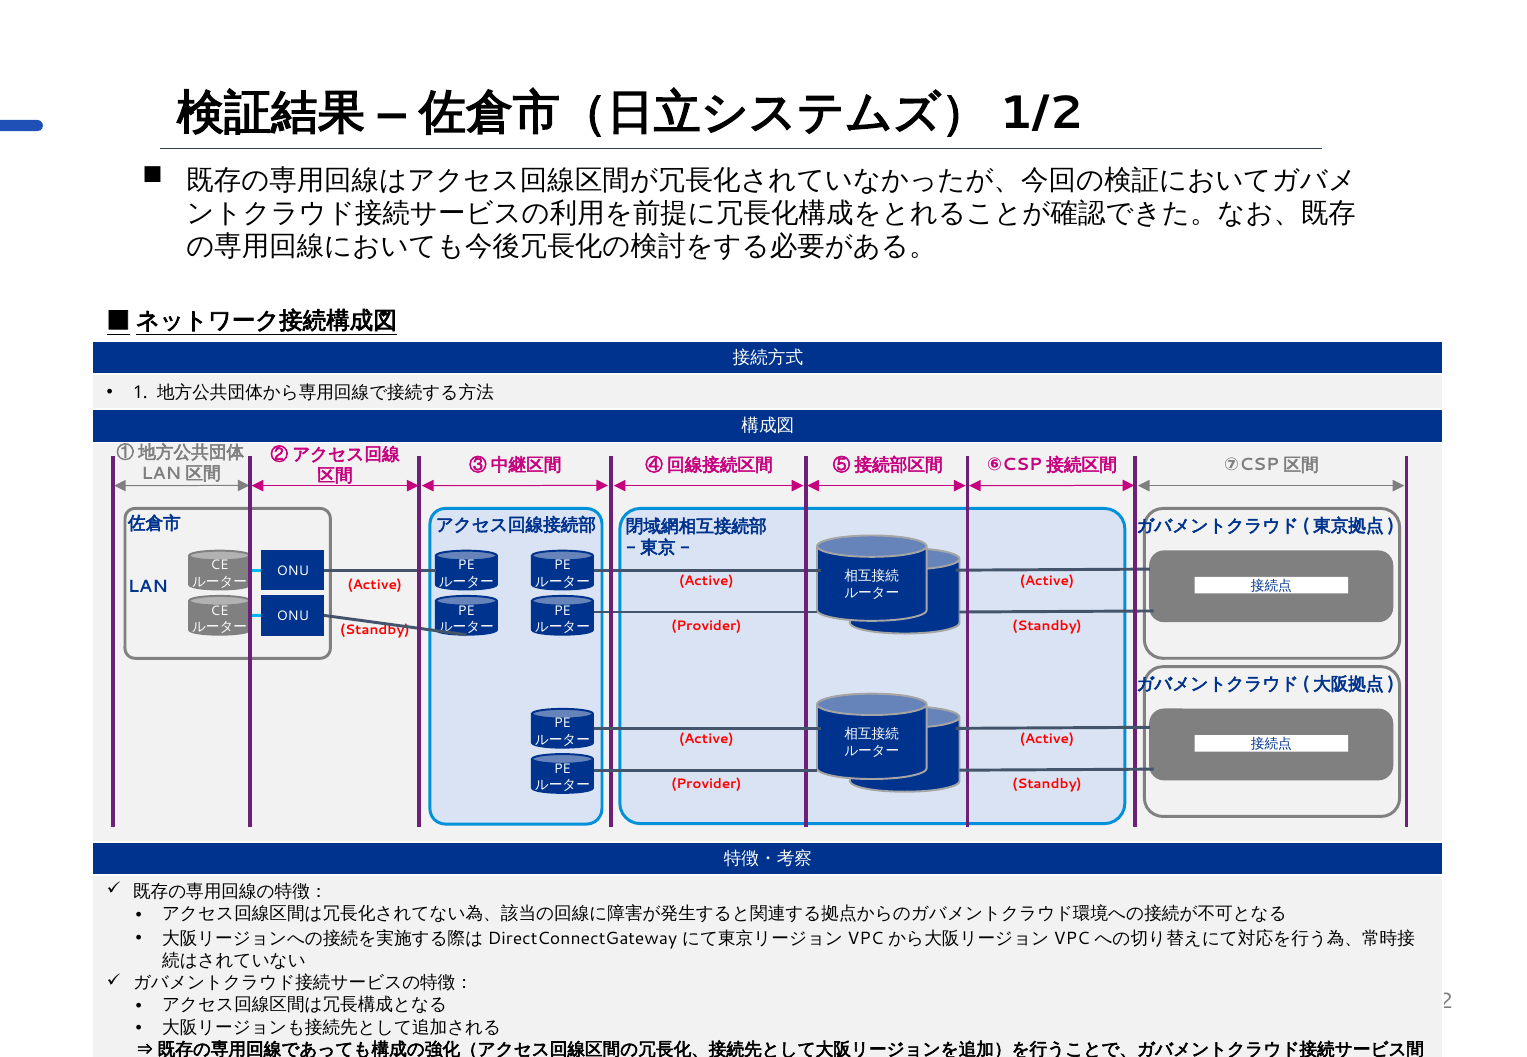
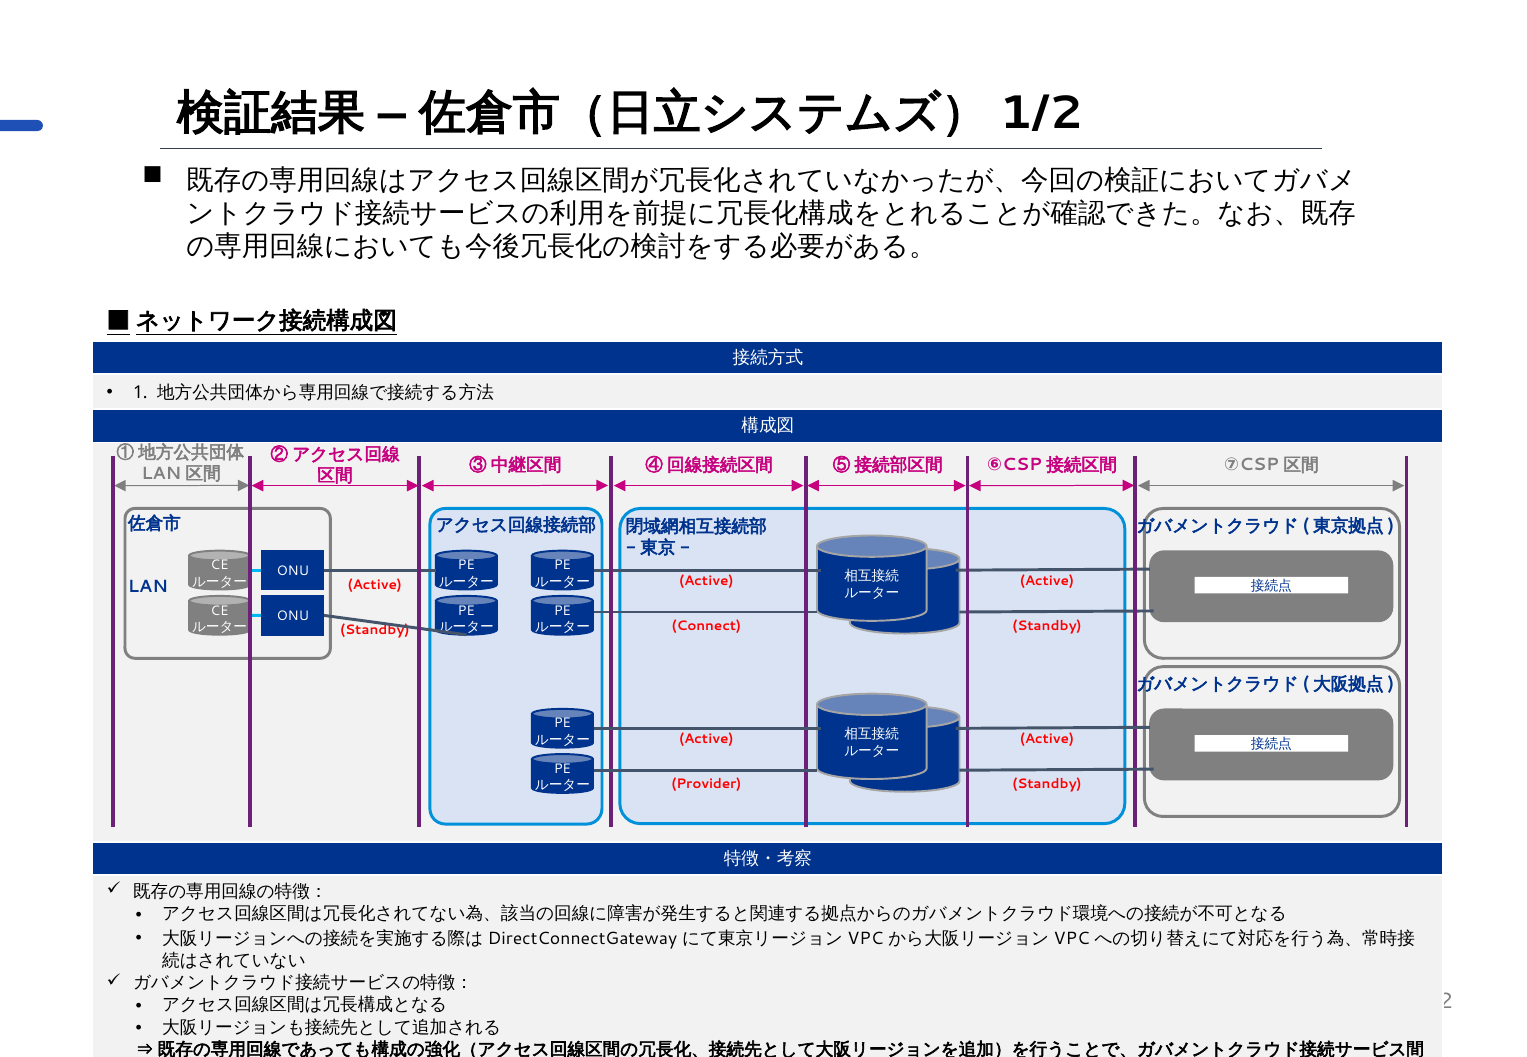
Provider at (706, 626): Provider -> Connect
